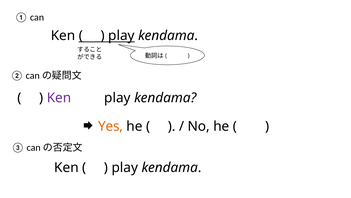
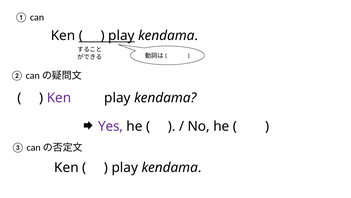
Yes colour: orange -> purple
